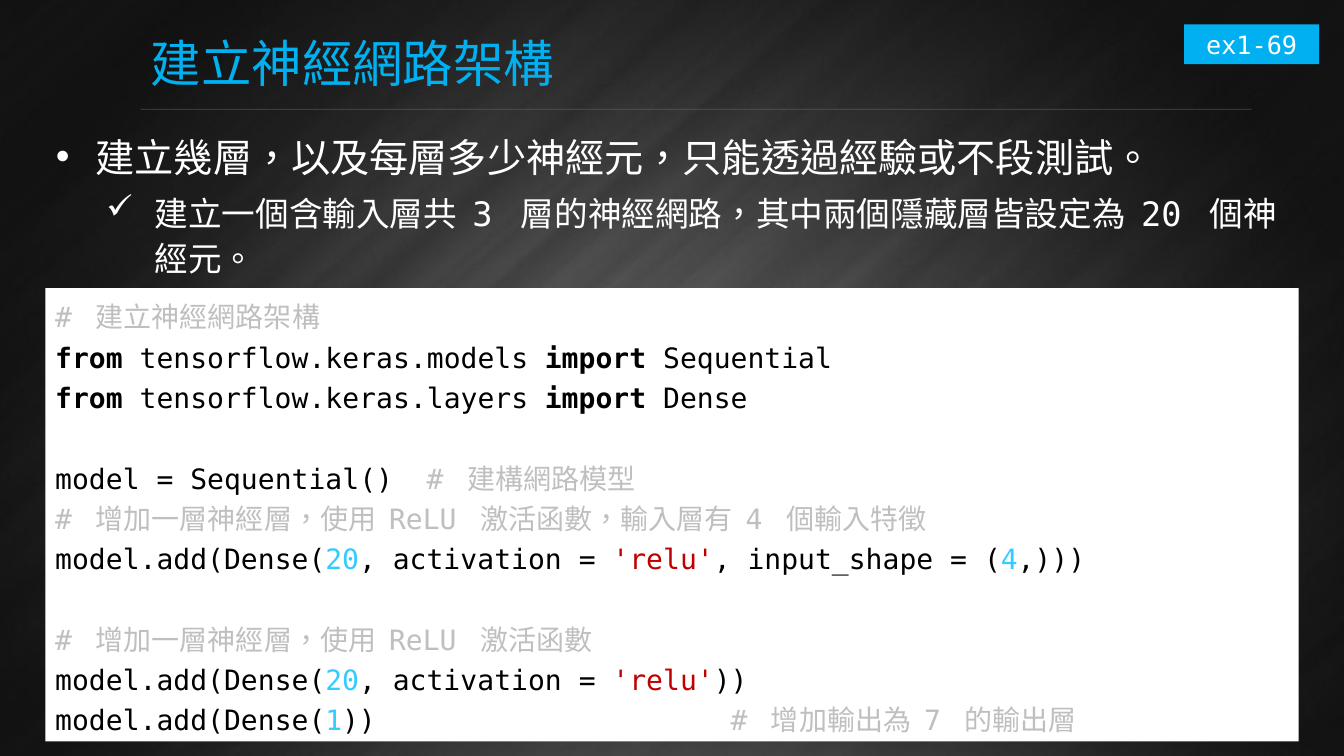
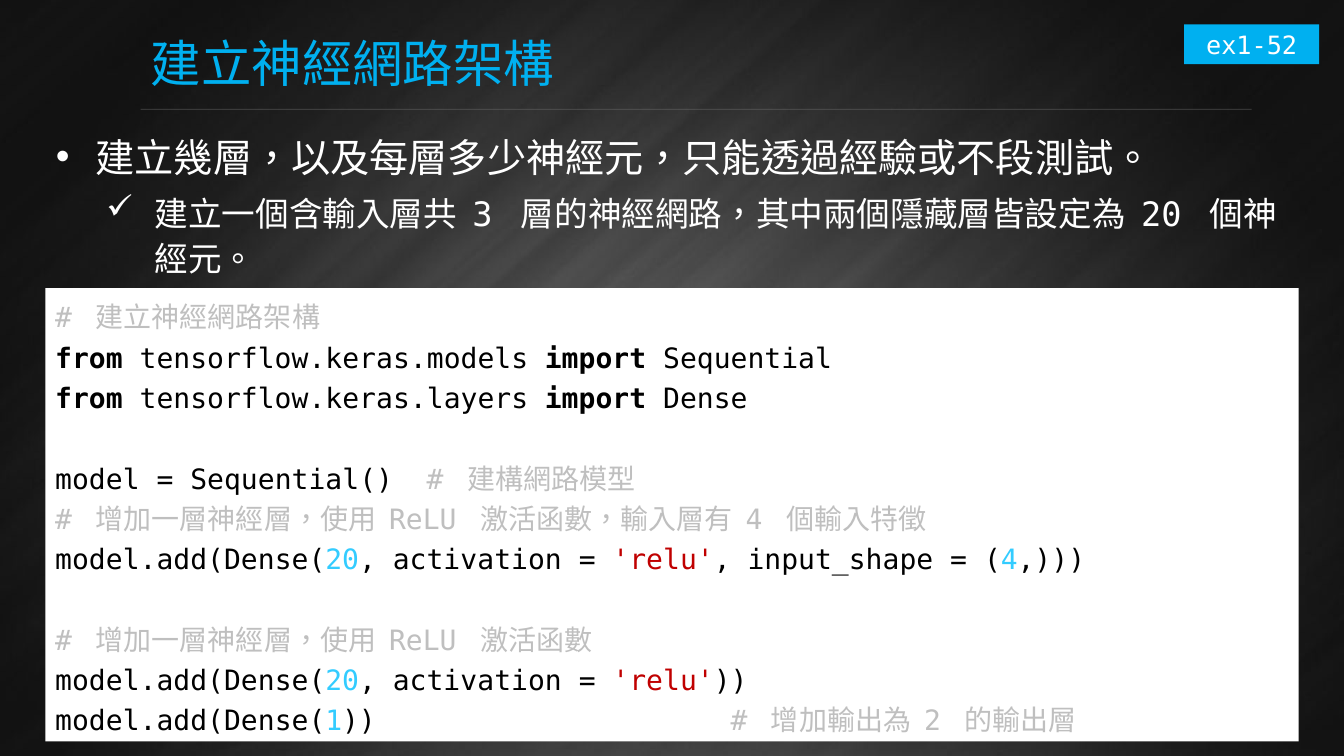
ex1-69: ex1-69 -> ex1-52
7: 7 -> 2
